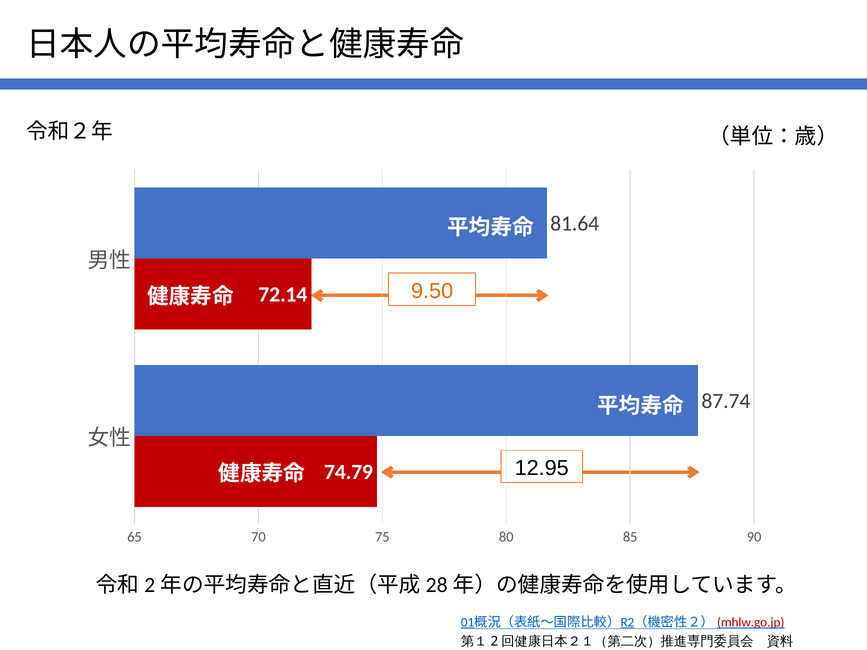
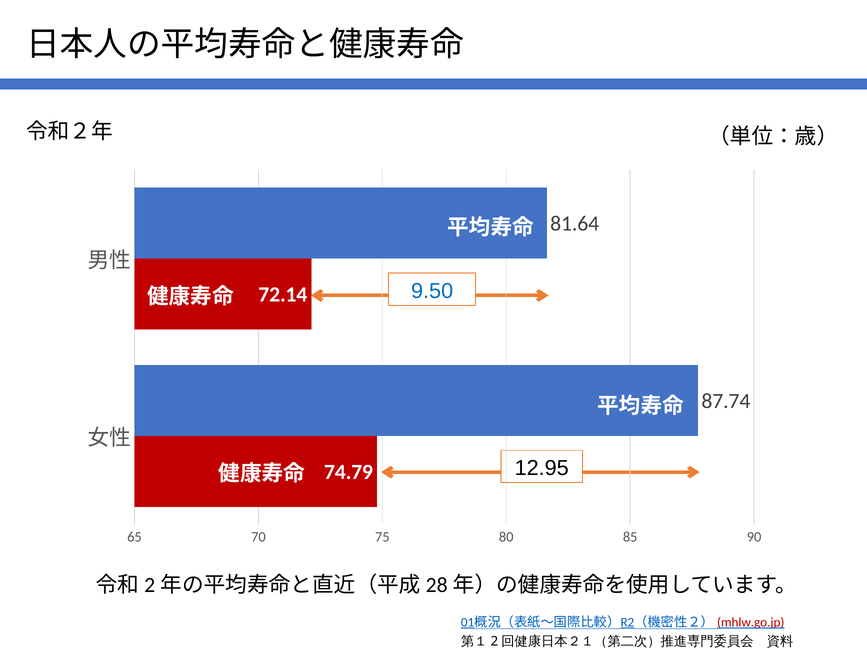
9.50 colour: orange -> blue
